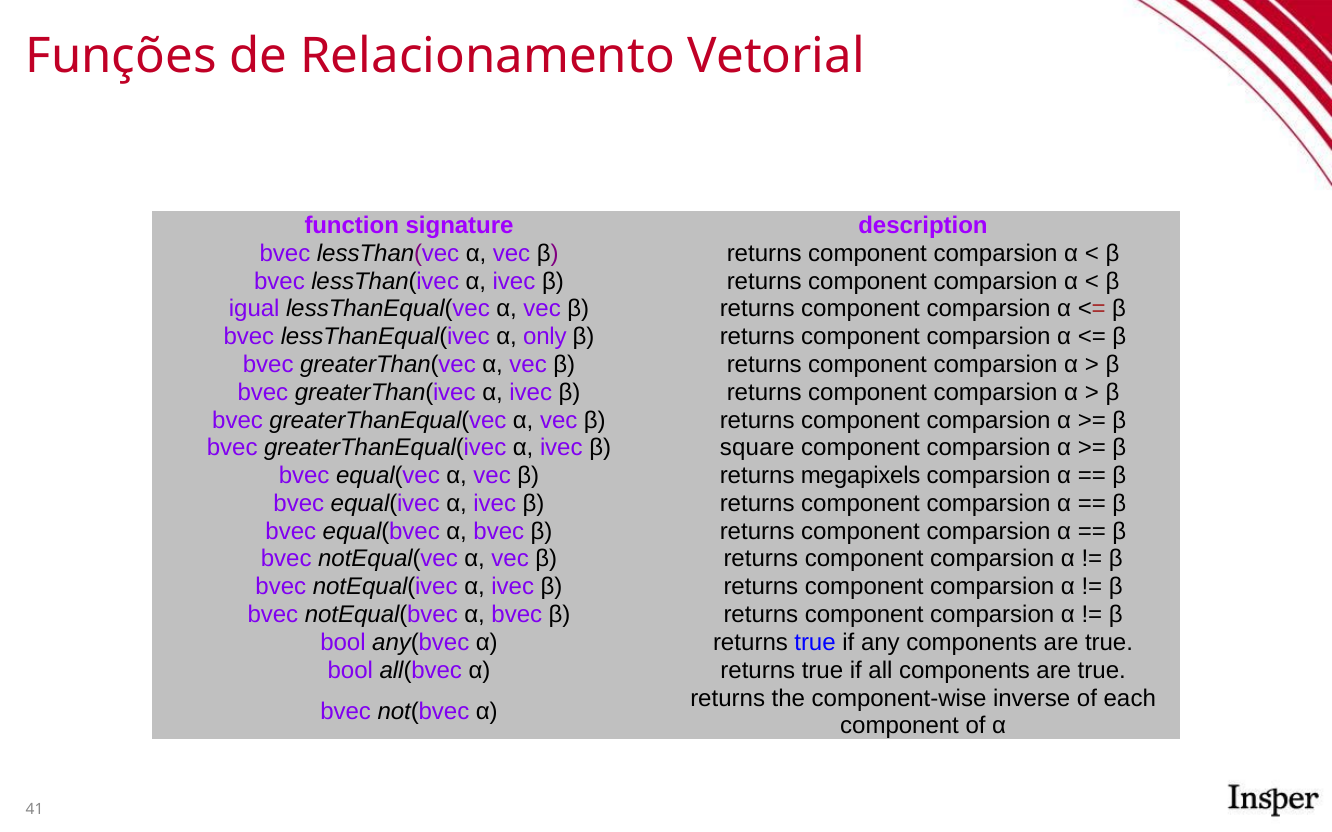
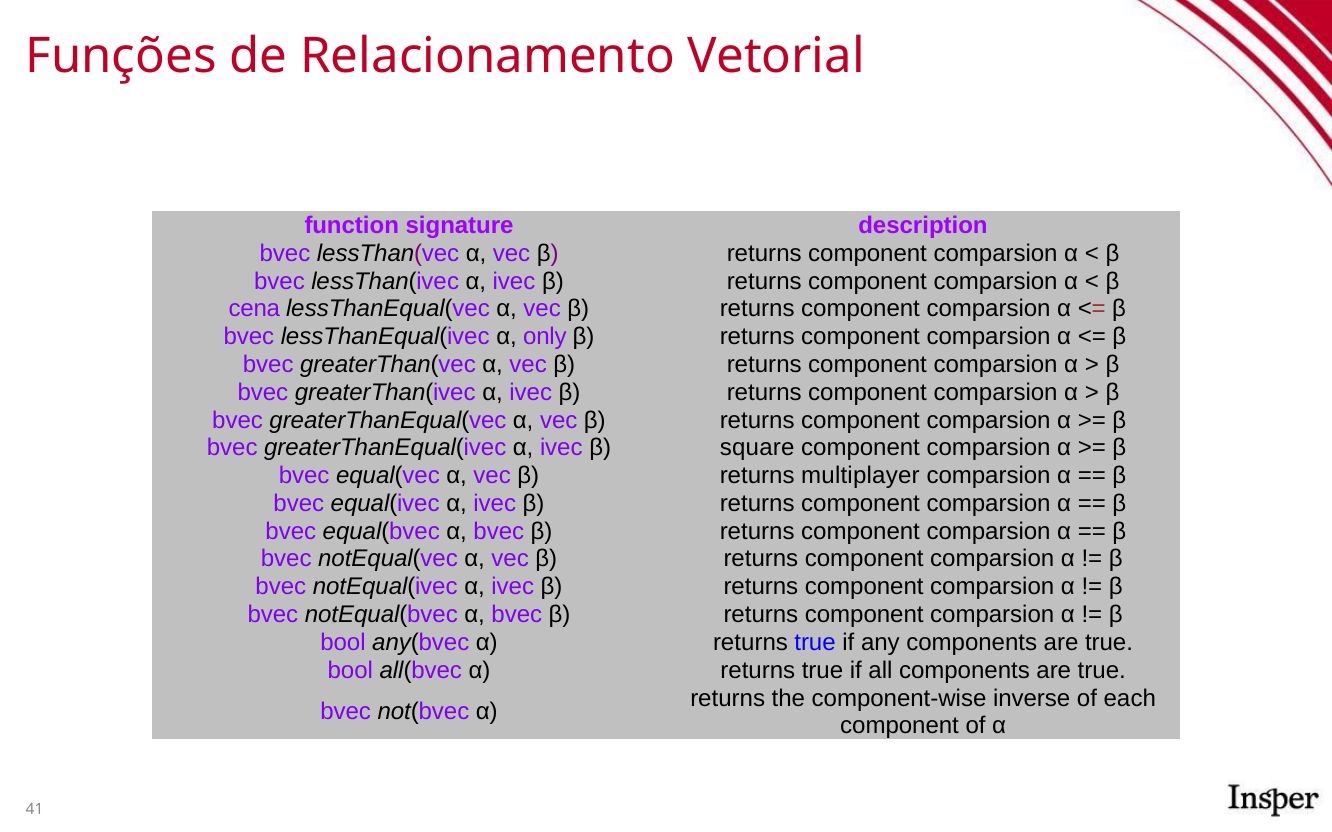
igual: igual -> cena
megapixels: megapixels -> multiplayer
